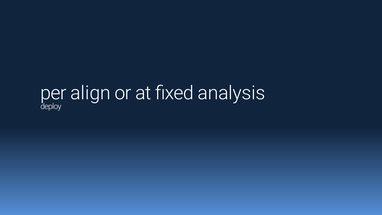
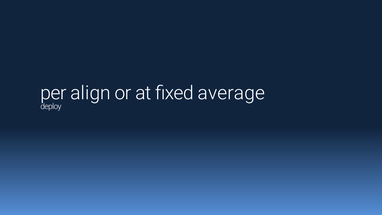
analysis: analysis -> average
